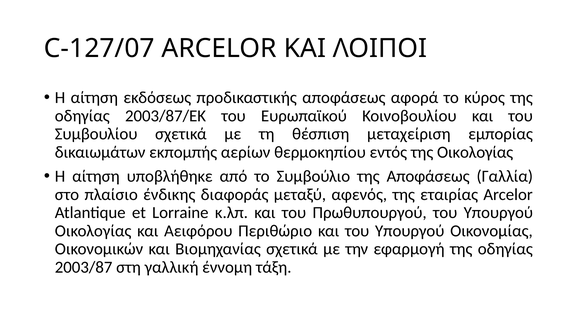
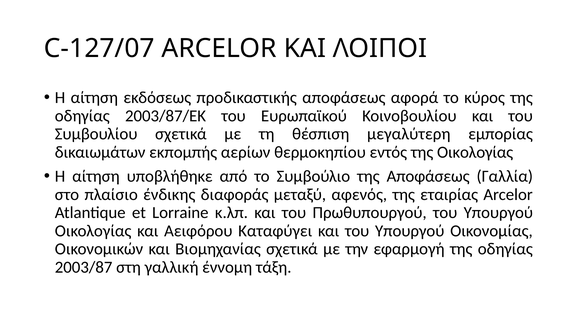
μεταχείριση: μεταχείριση -> μεγαλύτερη
Περιθώριο: Περιθώριο -> Καταφύγει
